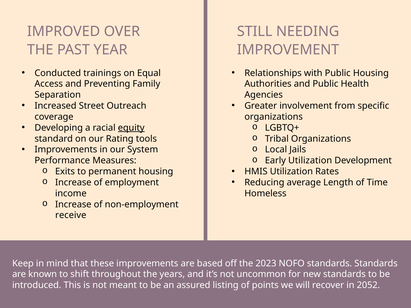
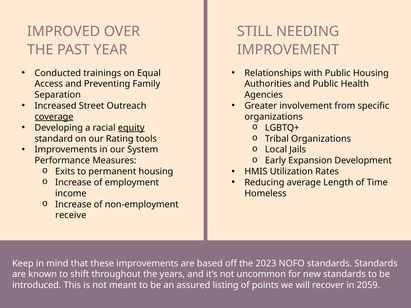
coverage underline: none -> present
Early Utilization: Utilization -> Expansion
2052: 2052 -> 2059
